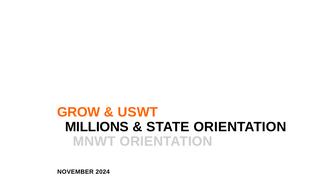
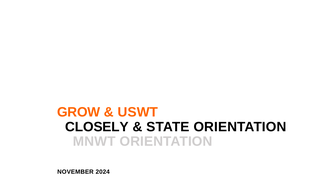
MILLIONS: MILLIONS -> CLOSELY
